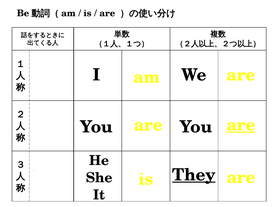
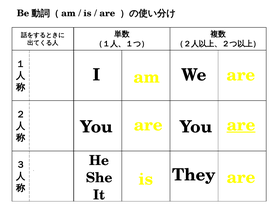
They underline: present -> none
